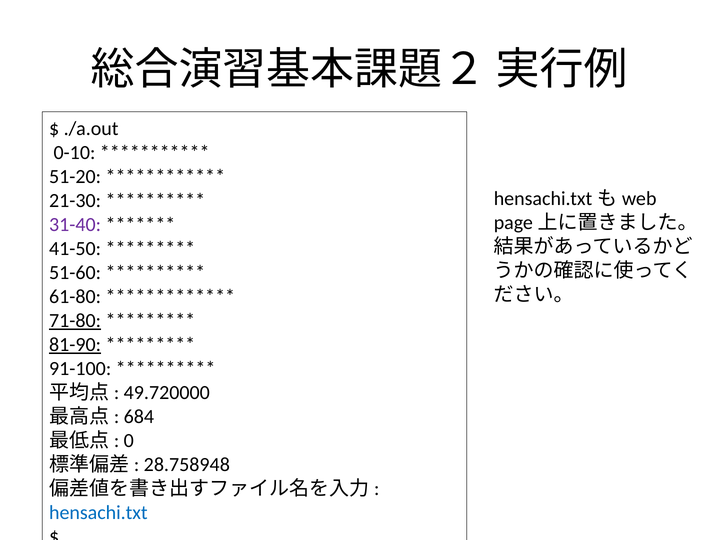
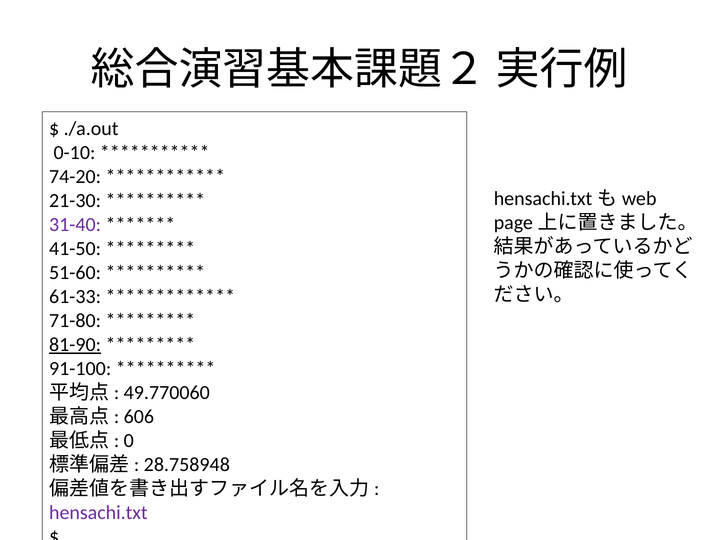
51-20: 51-20 -> 74-20
61-80: 61-80 -> 61-33
71-80 underline: present -> none
49.720000: 49.720000 -> 49.770060
684: 684 -> 606
hensachi.txt colour: blue -> purple
